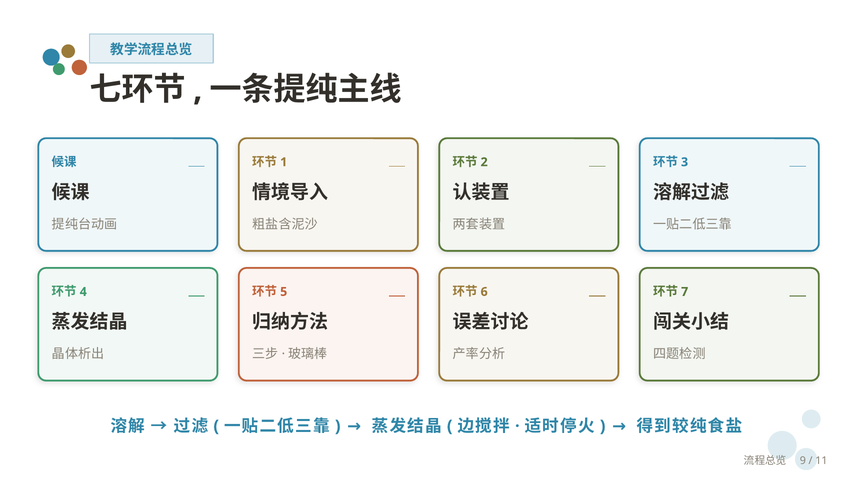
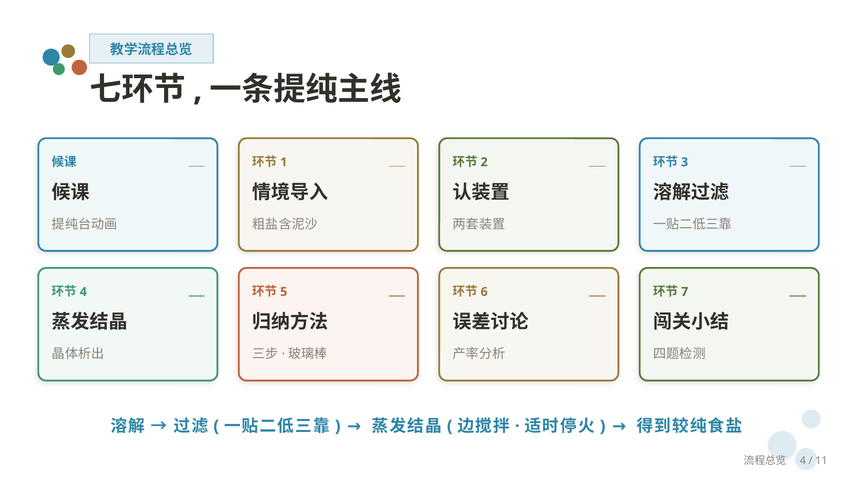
9 at (803, 460): 9 -> 4
